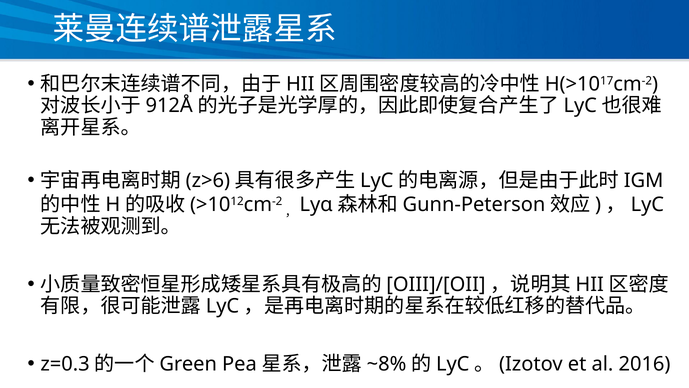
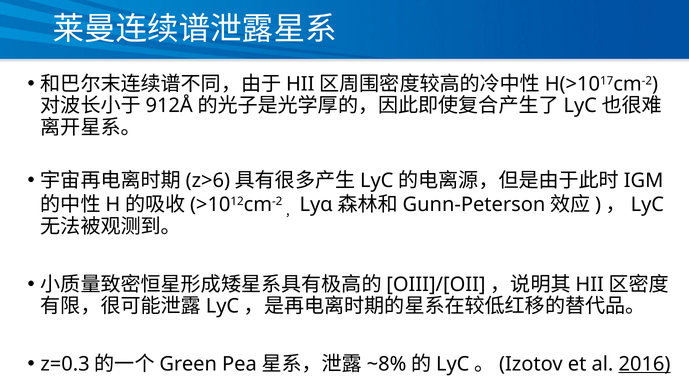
2016 underline: none -> present
